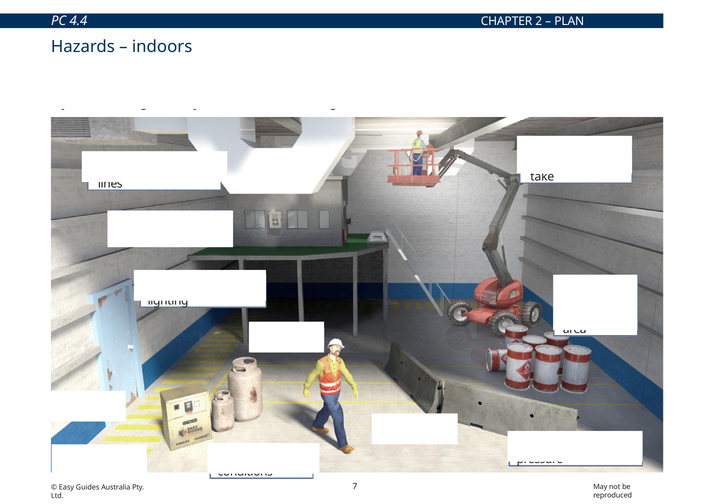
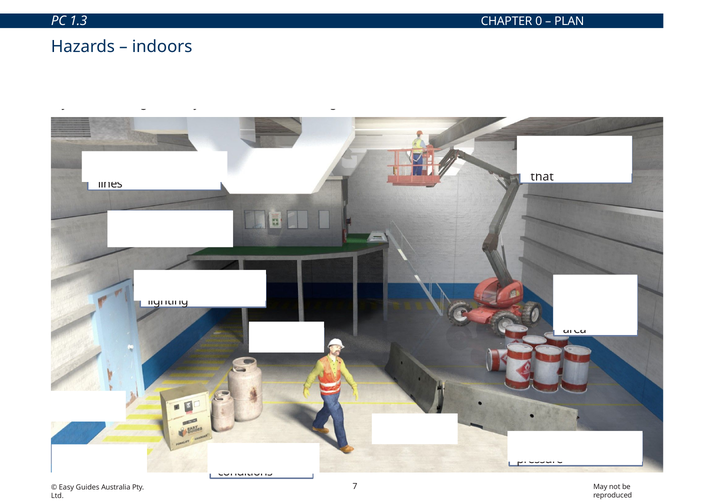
4.4: 4.4 -> 1.3
2: 2 -> 0
take at (542, 177): take -> that
